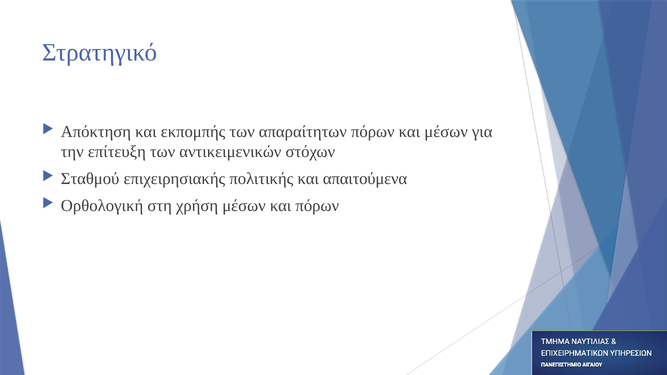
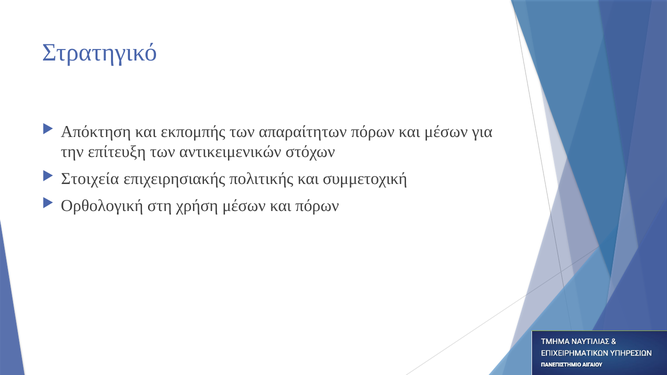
Σταθμού: Σταθμού -> Στοιχεία
απαιτούμενα: απαιτούμενα -> συμμετοχική
